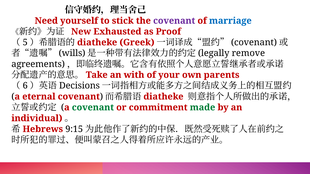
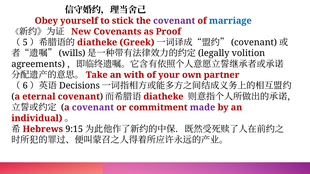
Need: Need -> Obey
Exhausted: Exhausted -> Covenants
remove: remove -> volition
parents: parents -> partner
covenant at (93, 108) colour: green -> purple
made colour: green -> purple
